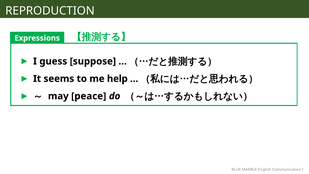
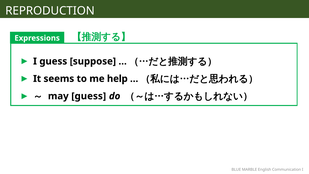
may peace: peace -> guess
